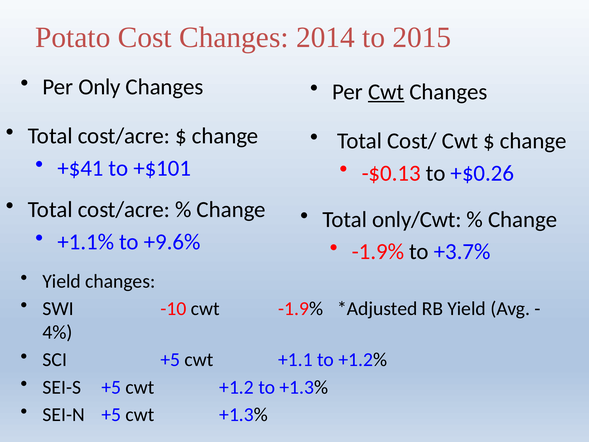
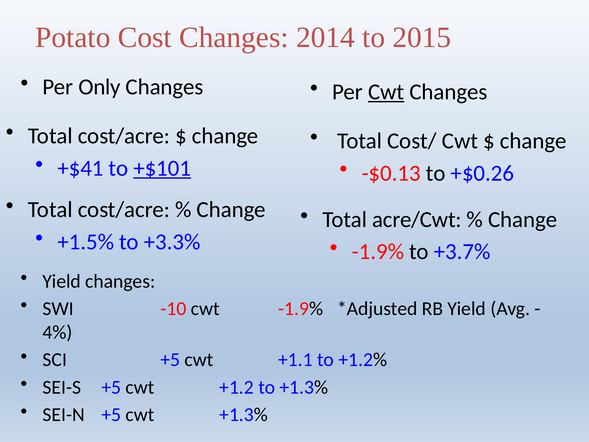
+$101 underline: none -> present
only/Cwt: only/Cwt -> acre/Cwt
+1.1%: +1.1% -> +1.5%
+9.6%: +9.6% -> +3.3%
